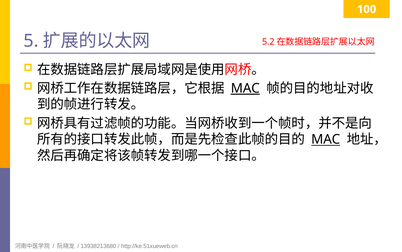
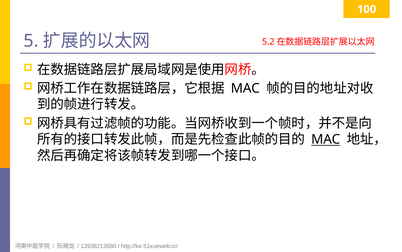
MAC at (245, 88) underline: present -> none
